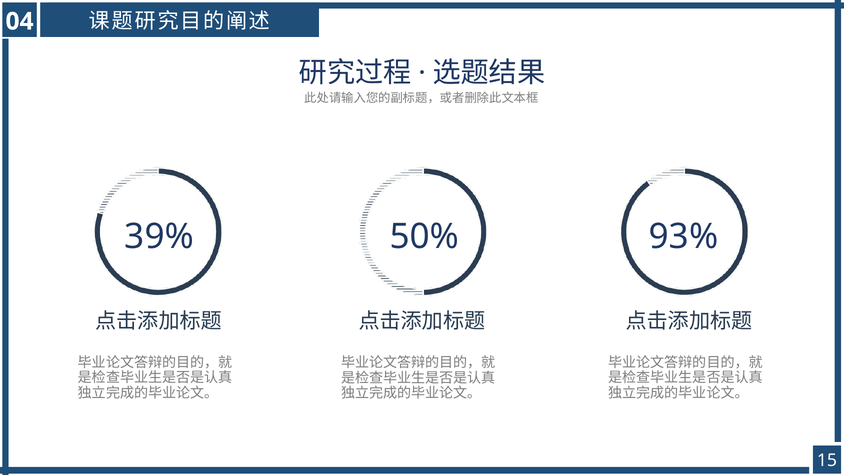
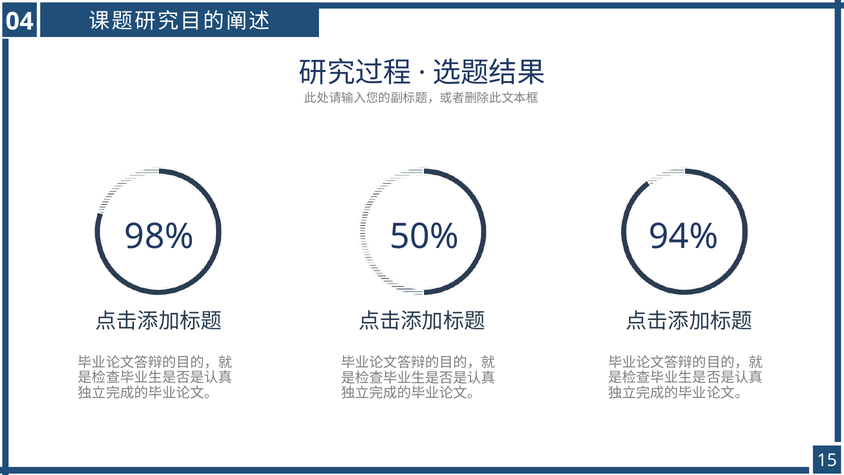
39%: 39% -> 98%
93%: 93% -> 94%
